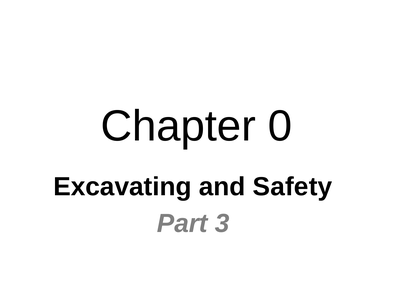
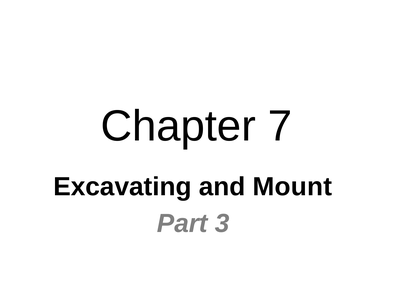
0: 0 -> 7
Safety: Safety -> Mount
